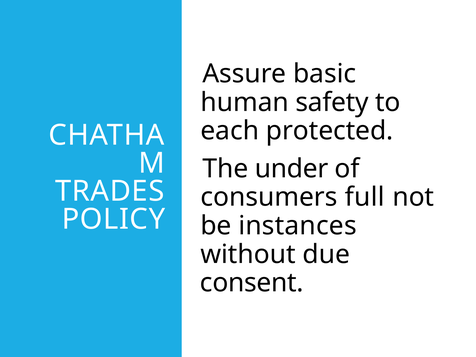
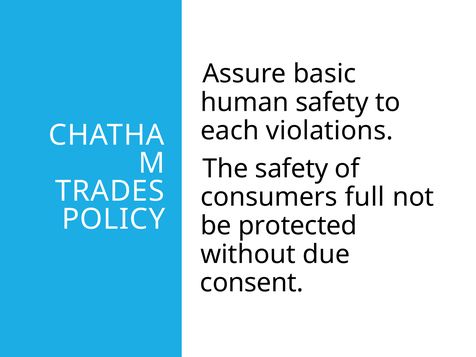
protected: protected -> violations
The under: under -> safety
instances: instances -> protected
